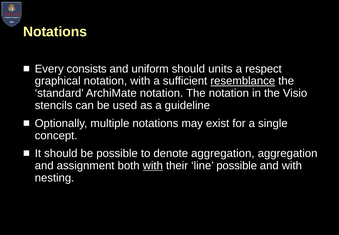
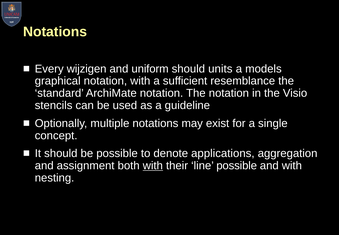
consists: consists -> wijzigen
respect: respect -> models
resemblance underline: present -> none
denote aggregation: aggregation -> applications
